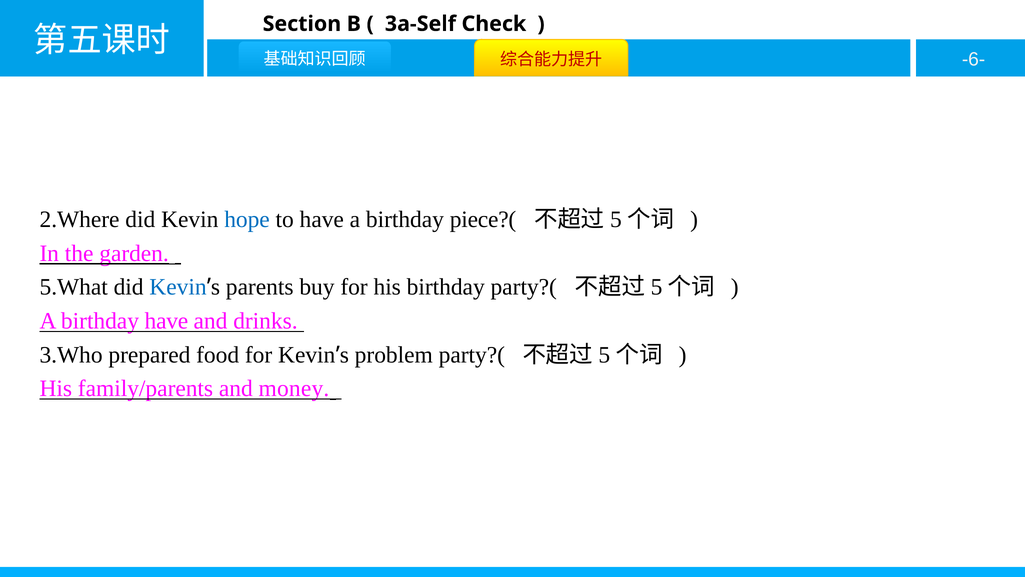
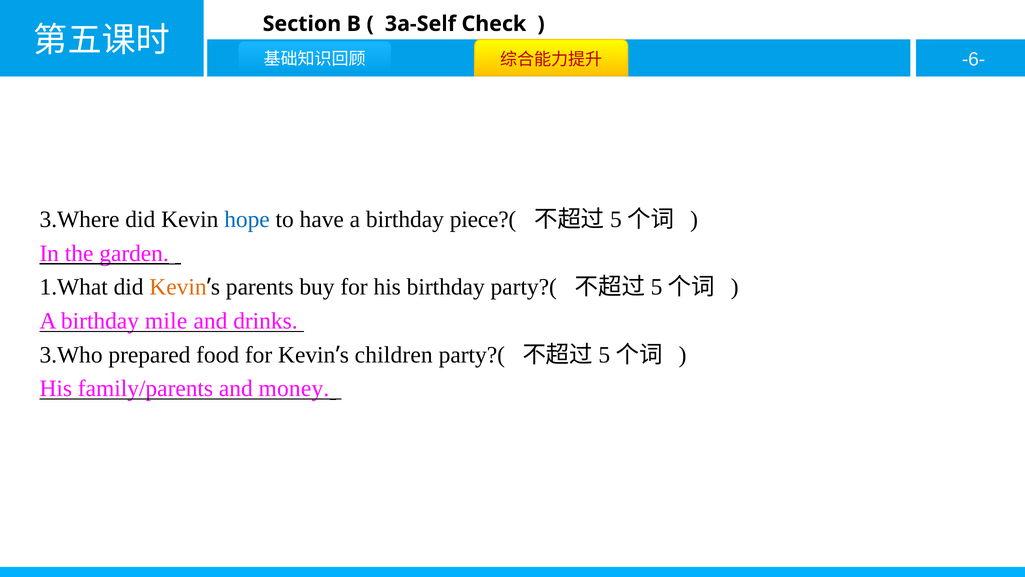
2.Where: 2.Where -> 3.Where
5.What: 5.What -> 1.What
Kevin at (178, 287) colour: blue -> orange
birthday have: have -> mile
problem: problem -> children
